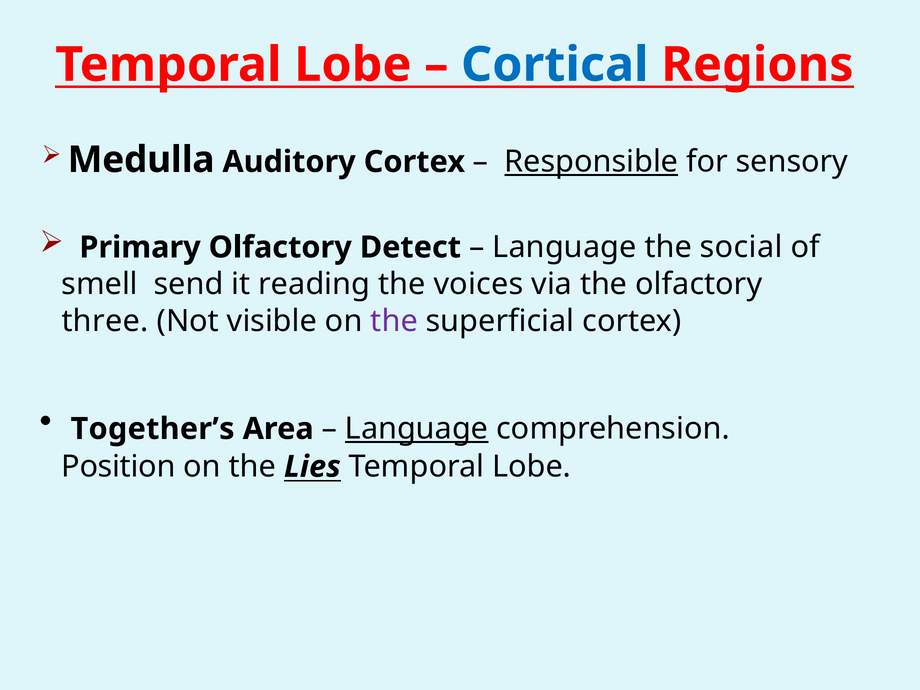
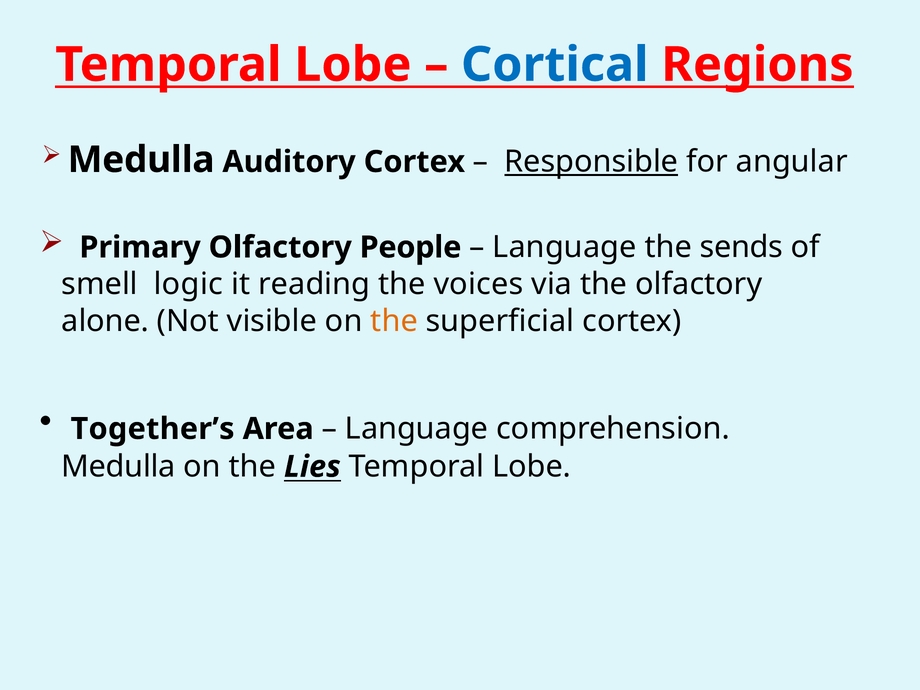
sensory: sensory -> angular
Detect: Detect -> People
social: social -> sends
send: send -> logic
three: three -> alone
the at (394, 321) colour: purple -> orange
Language at (417, 429) underline: present -> none
Position at (118, 467): Position -> Medulla
